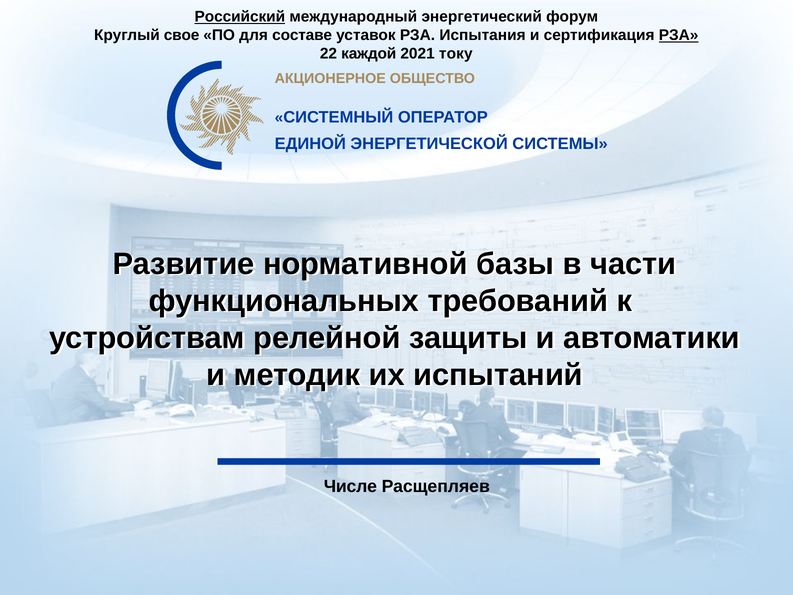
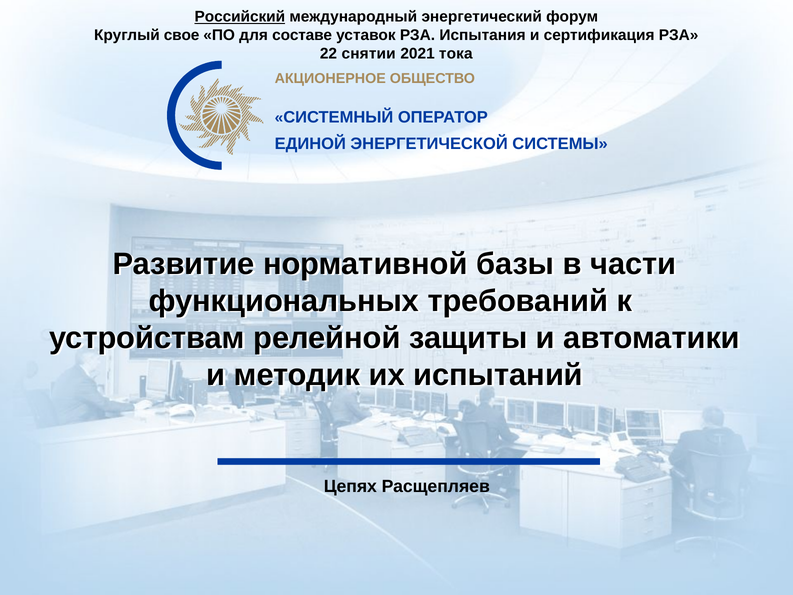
РЗА at (679, 35) underline: present -> none
каждой: каждой -> снятии
току: току -> тока
Числе: Числе -> Цепях
